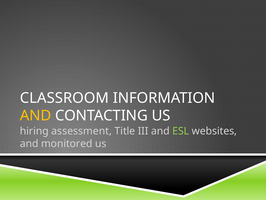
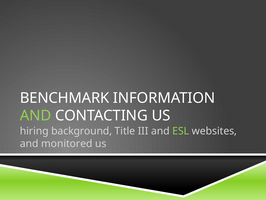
CLASSROOM: CLASSROOM -> BENCHMARK
AND at (36, 115) colour: yellow -> light green
assessment: assessment -> background
